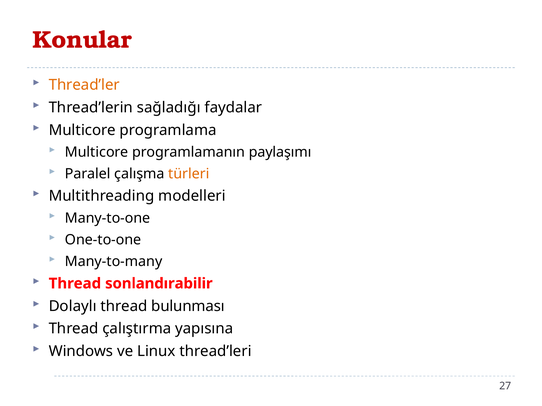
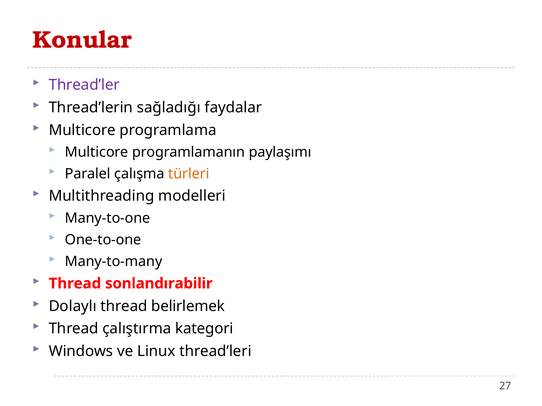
Thread’ler colour: orange -> purple
bulunması: bulunması -> belirlemek
yapısına: yapısına -> kategori
